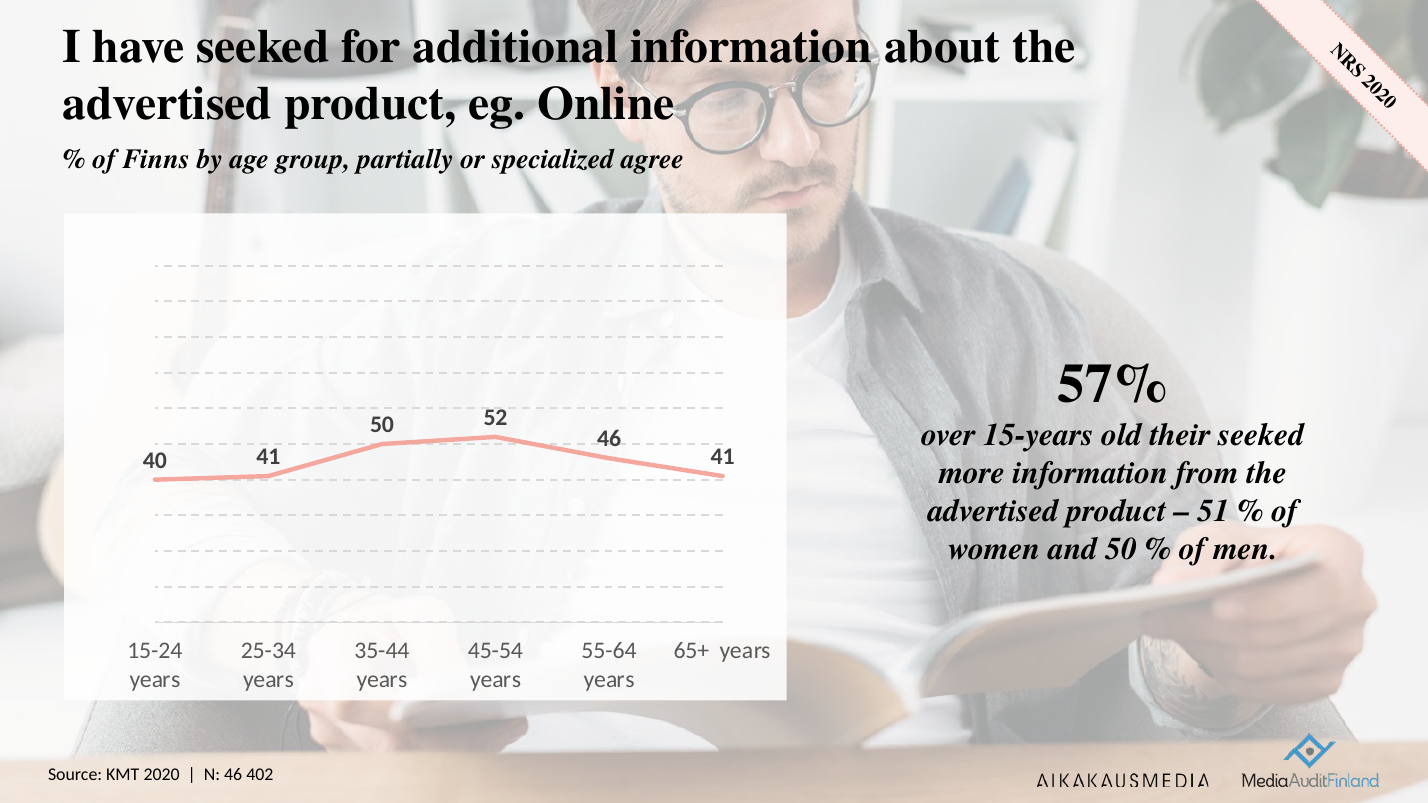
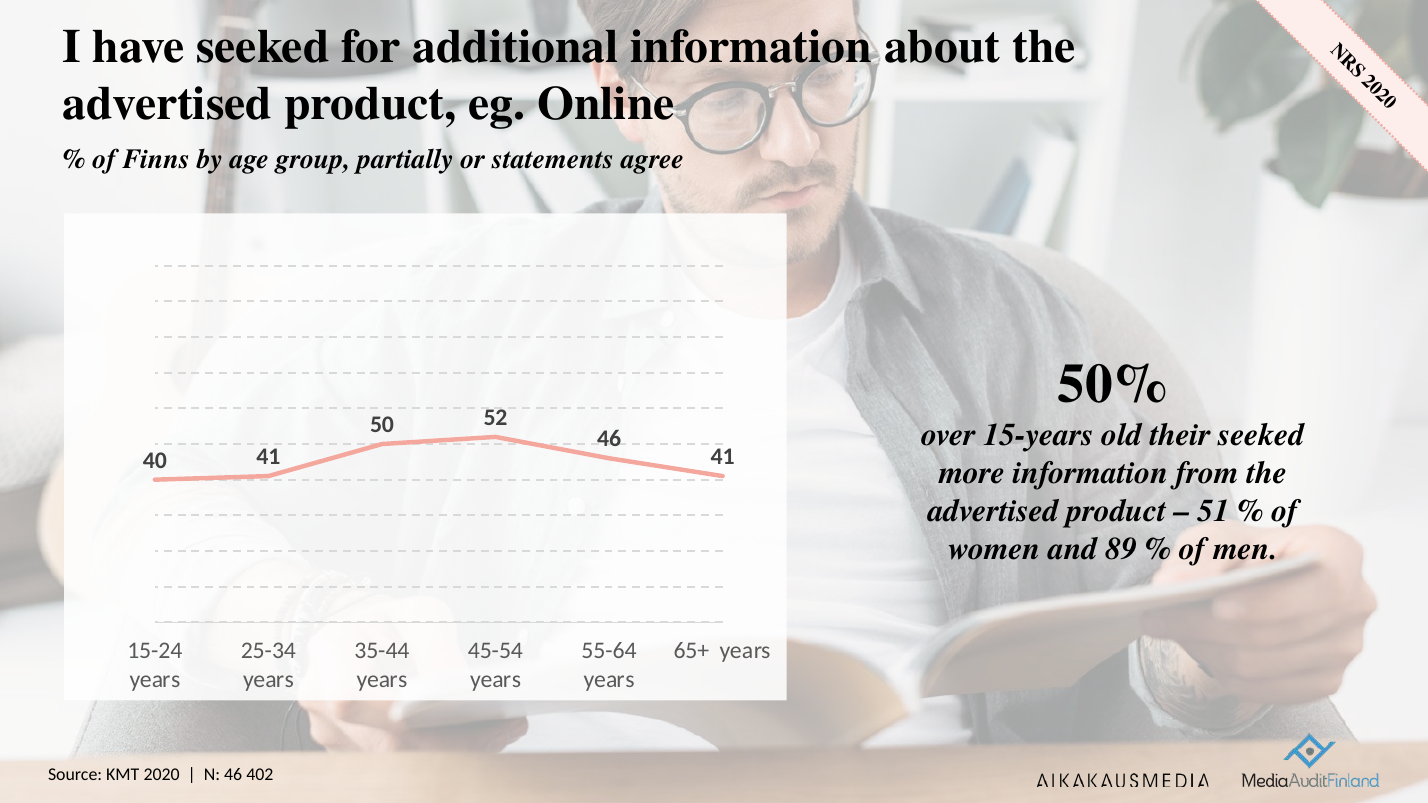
specialized: specialized -> statements
57%: 57% -> 50%
and 50: 50 -> 89
